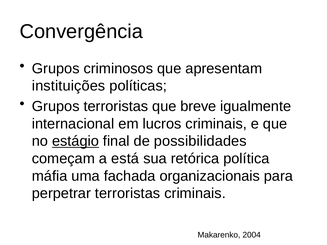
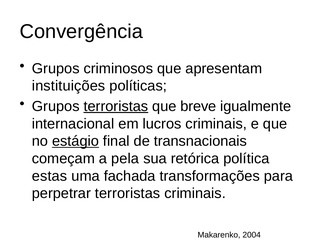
terroristas at (116, 106) underline: none -> present
possibilidades: possibilidades -> transnacionais
está: está -> pela
máfia: máfia -> estas
organizacionais: organizacionais -> transformações
